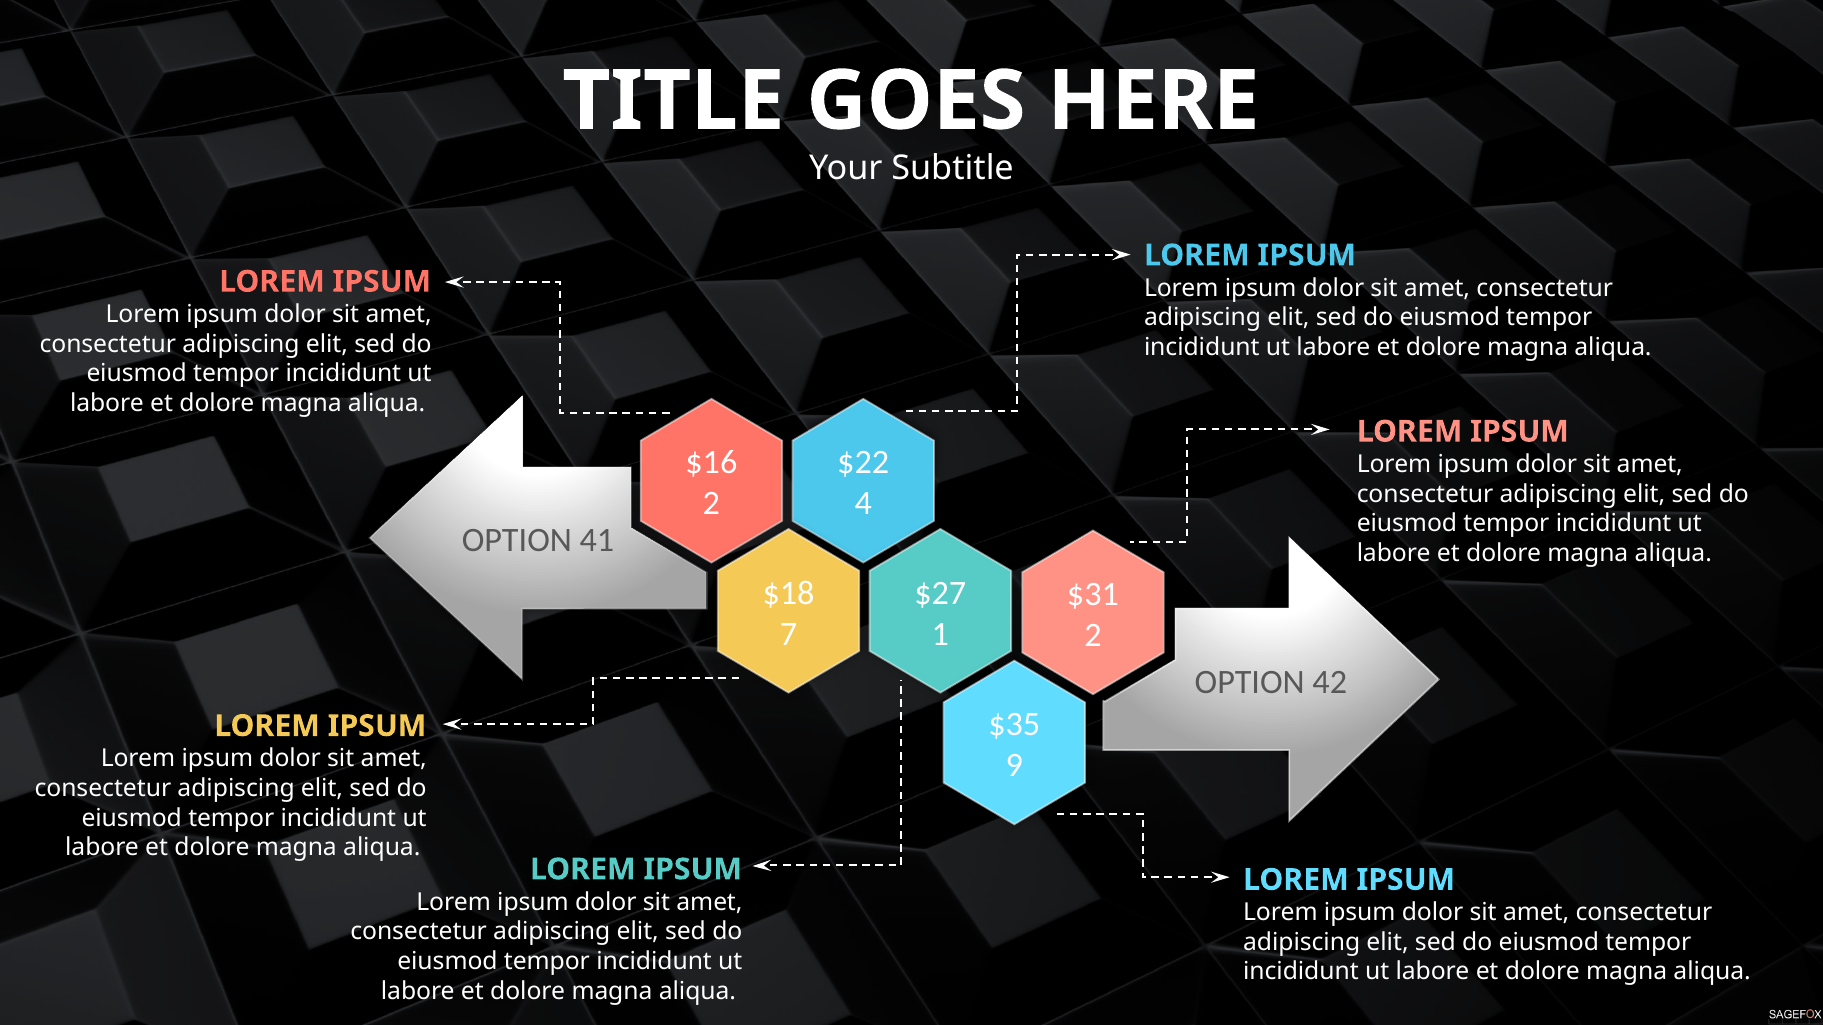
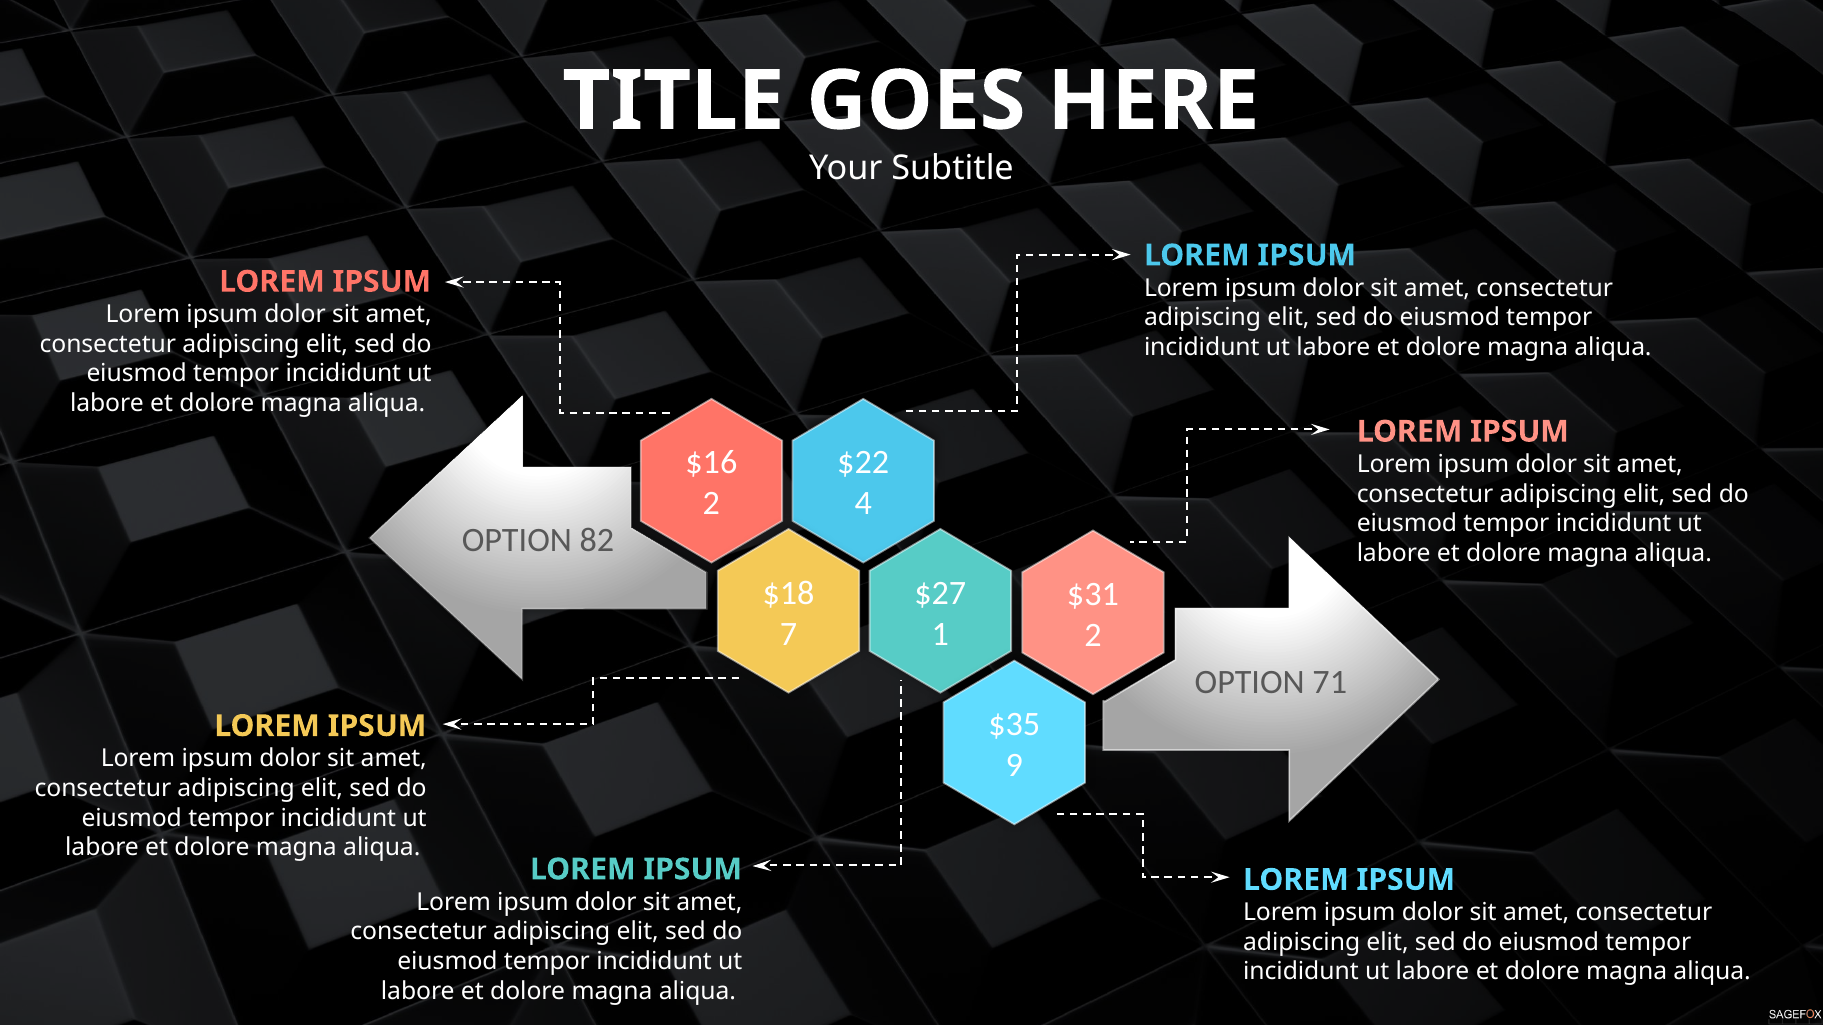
41: 41 -> 82
42: 42 -> 71
